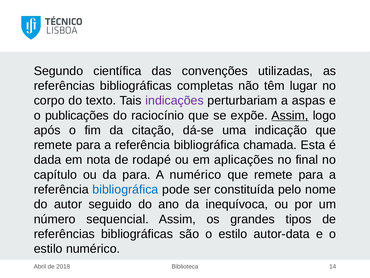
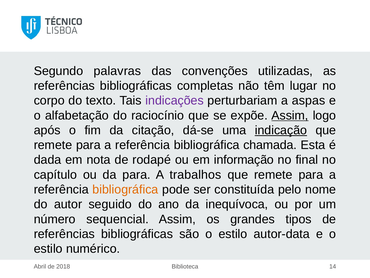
científica: científica -> palavras
publicações: publicações -> alfabetação
indicação underline: none -> present
aplicações: aplicações -> informação
A numérico: numérico -> trabalhos
bibliográfica at (125, 189) colour: blue -> orange
